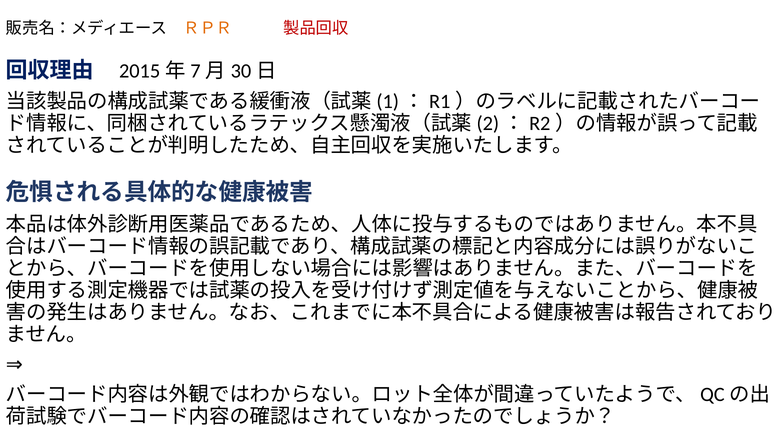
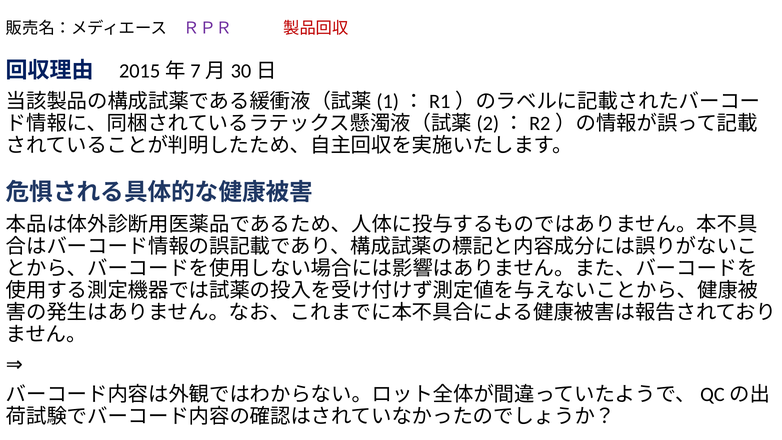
ＲＰＲ colour: orange -> purple
